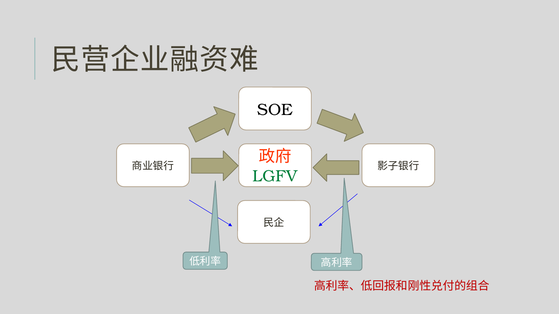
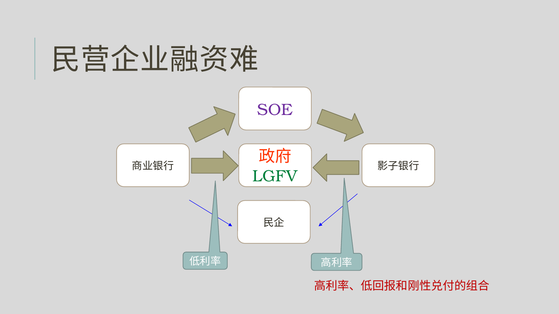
SOE colour: black -> purple
